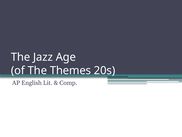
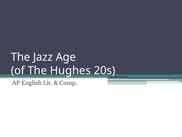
Themes: Themes -> Hughes
